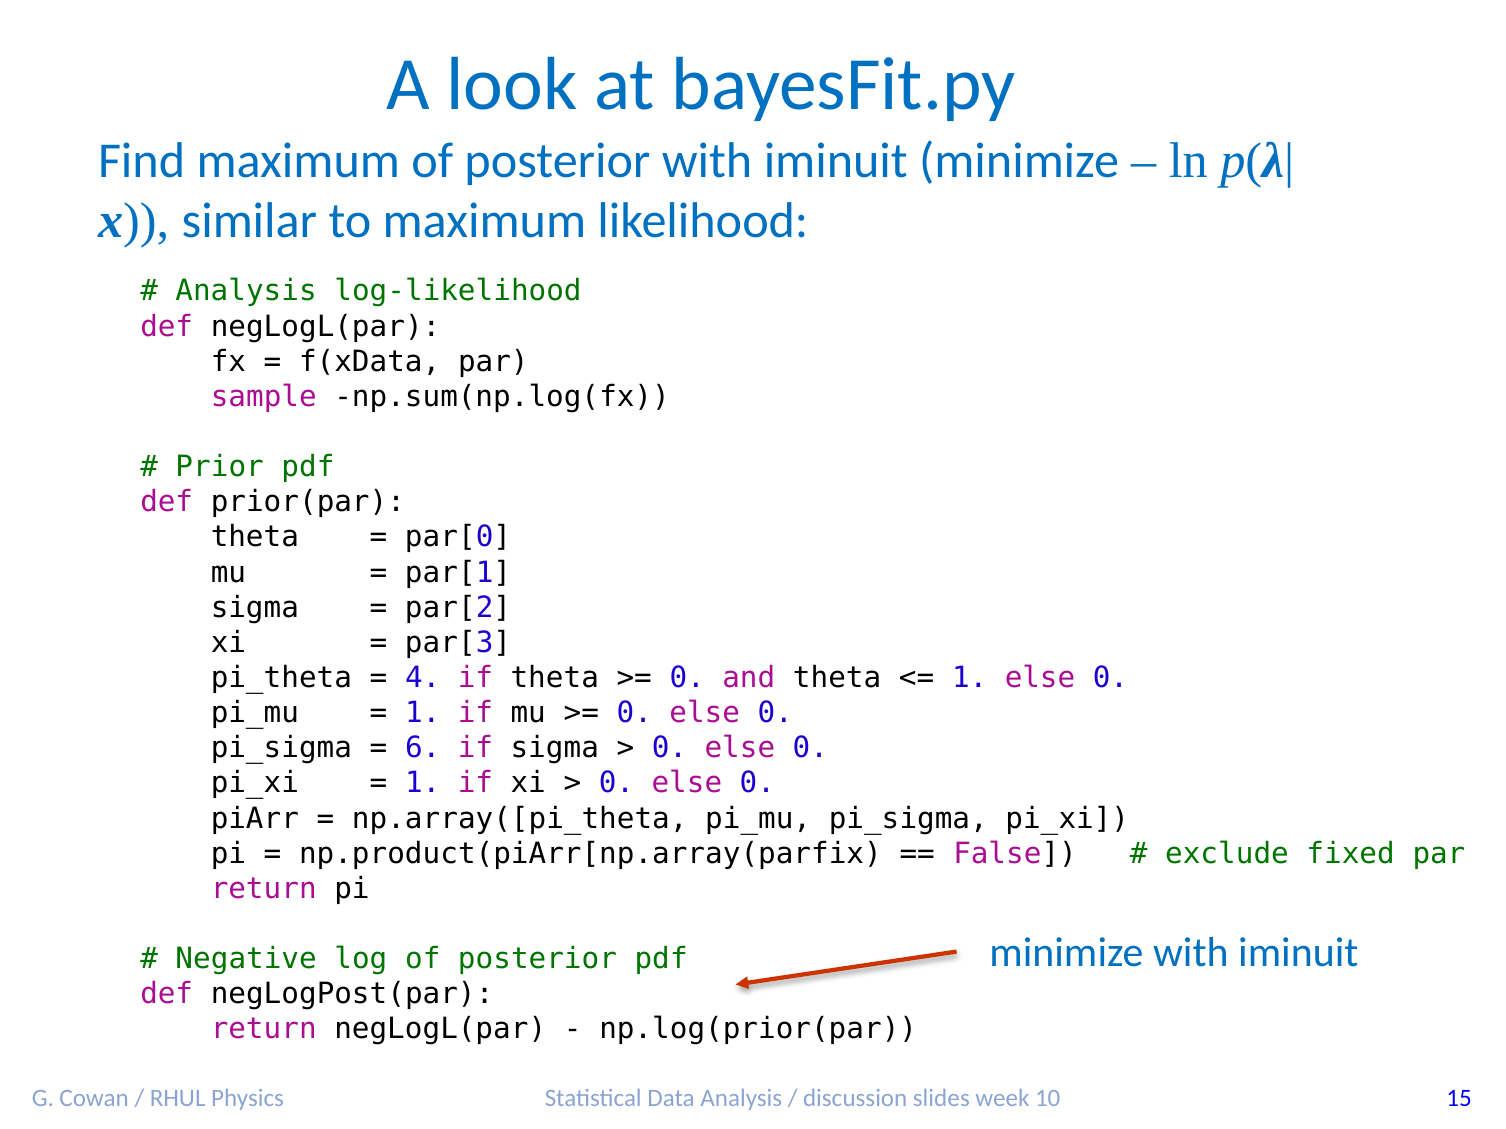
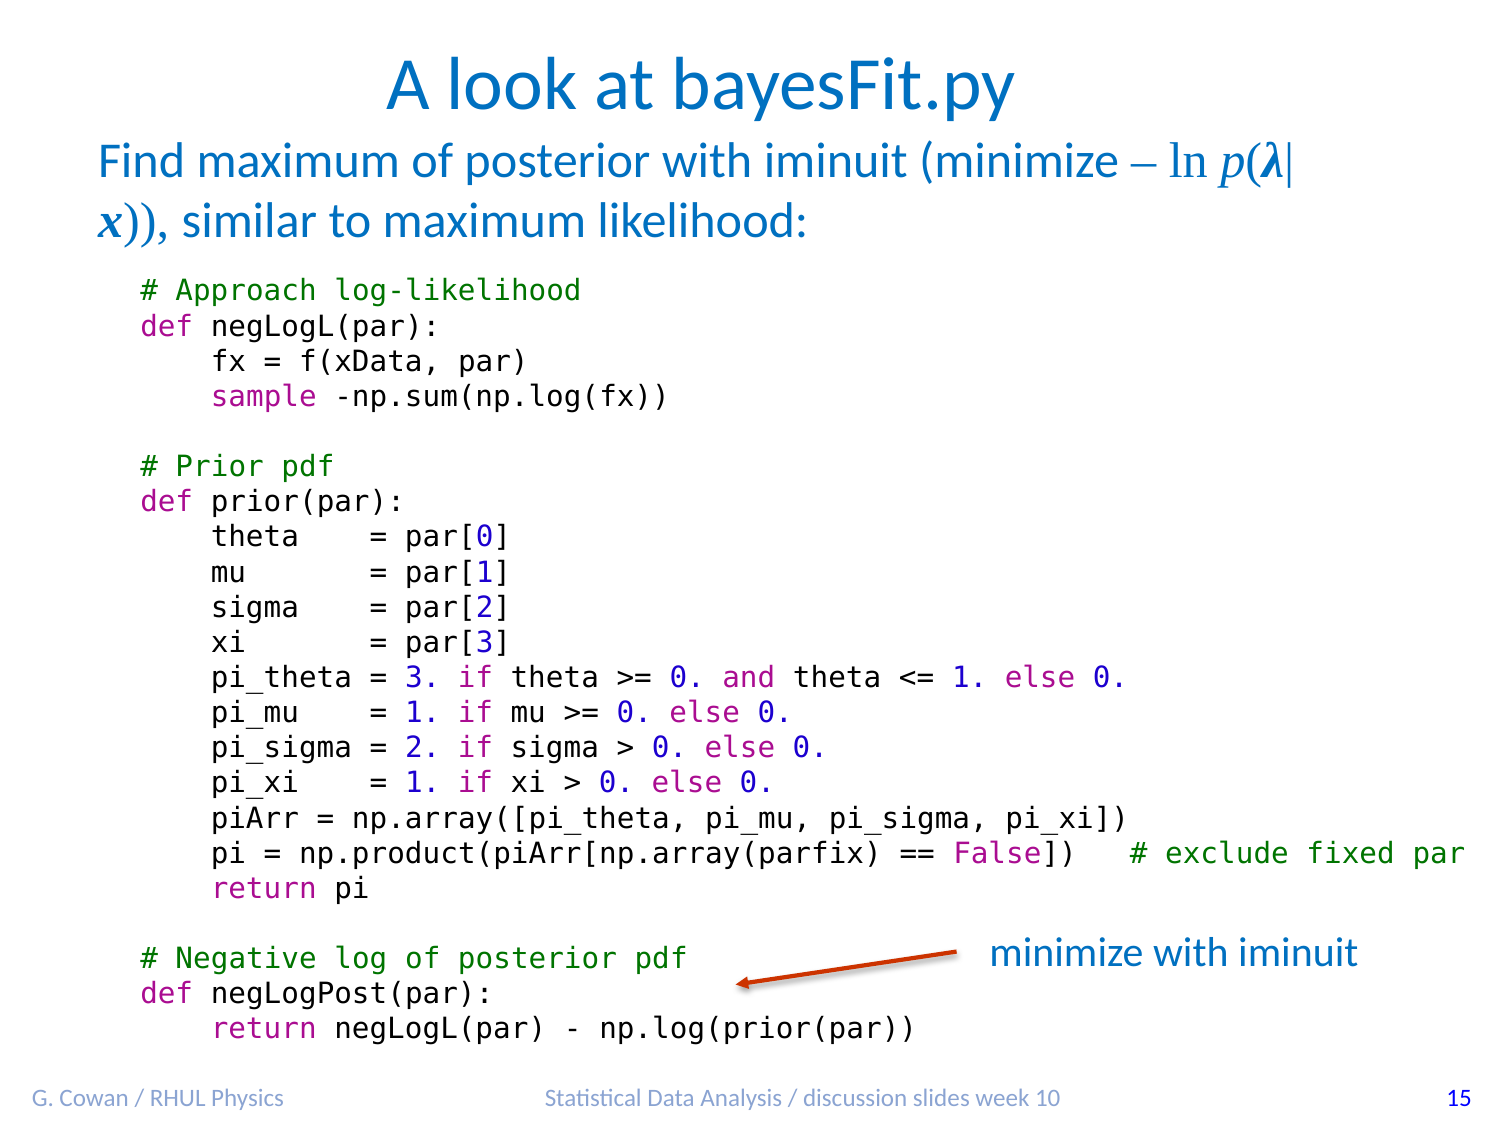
Analysis at (246, 291): Analysis -> Approach
4: 4 -> 3
6: 6 -> 2
